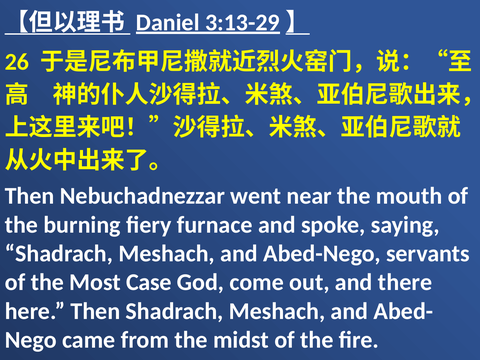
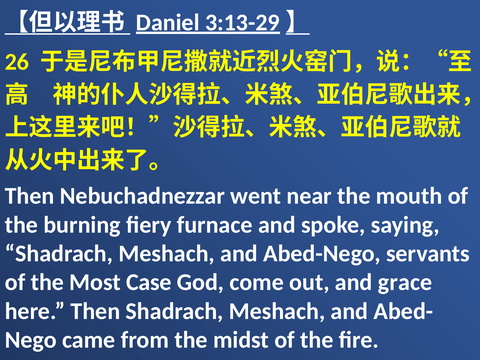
there: there -> grace
